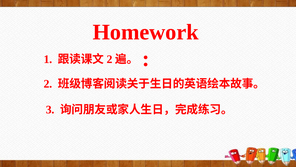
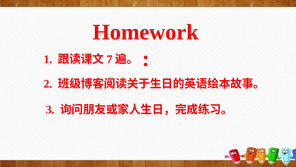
2 at (110, 59): 2 -> 7
